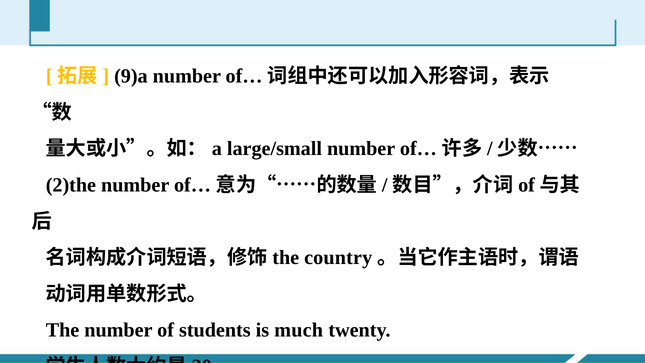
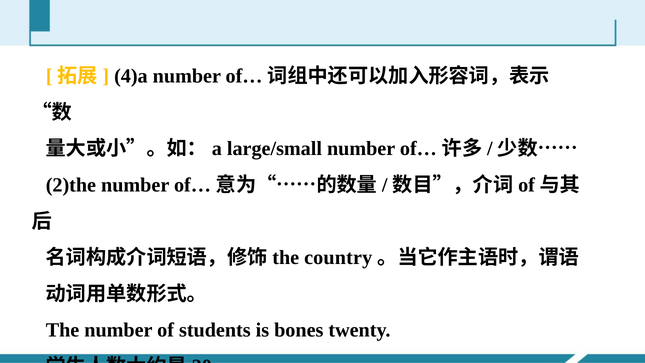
9)a: 9)a -> 4)a
much: much -> bones
